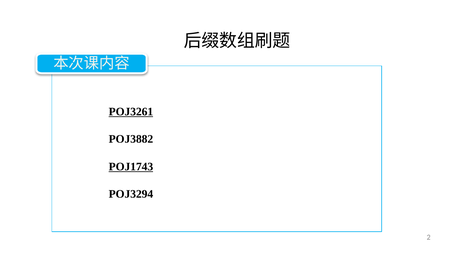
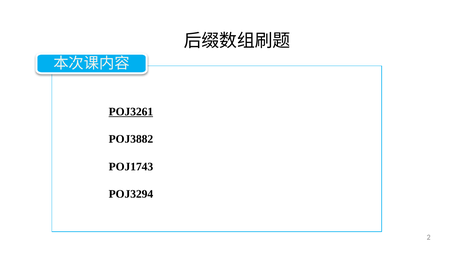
POJ1743 underline: present -> none
